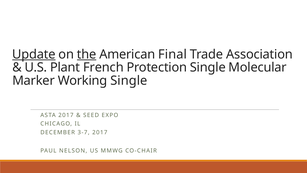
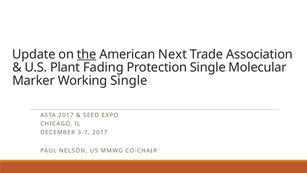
Update underline: present -> none
Final: Final -> Next
French: French -> Fading
